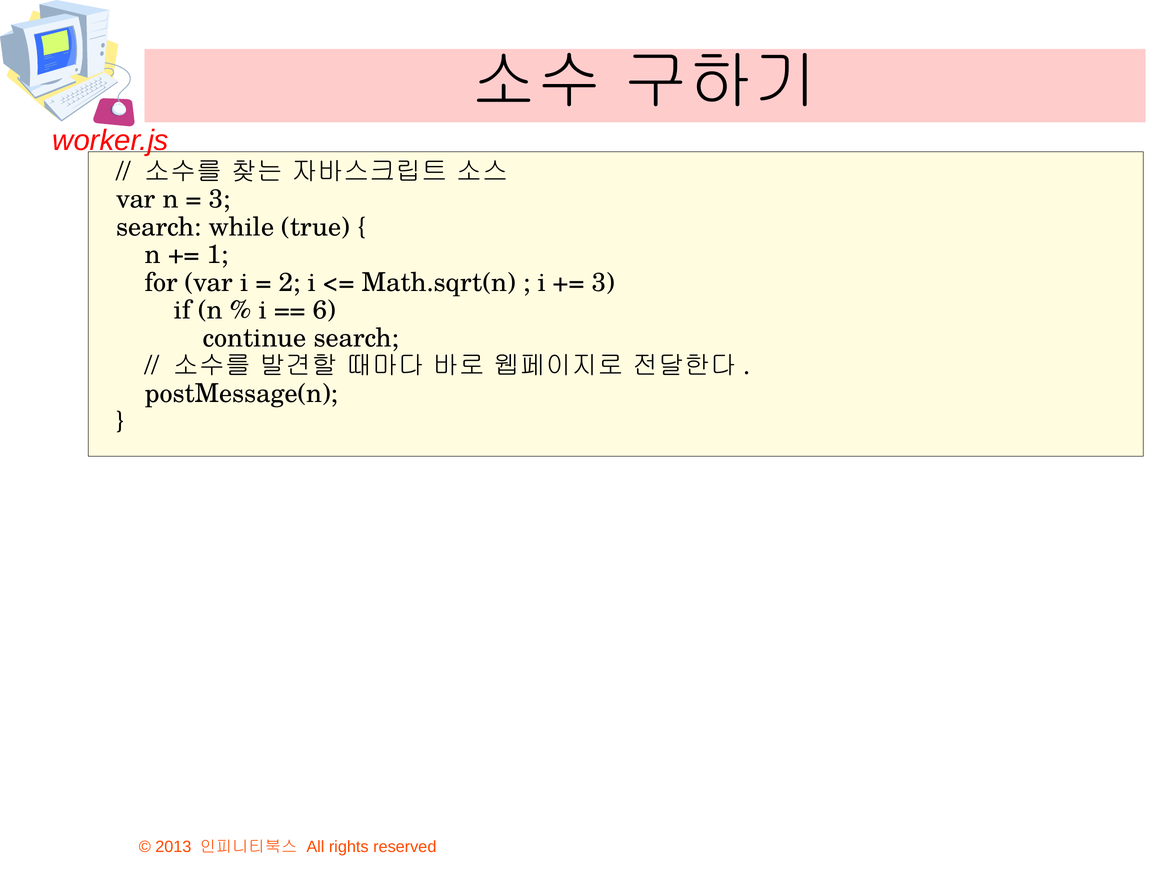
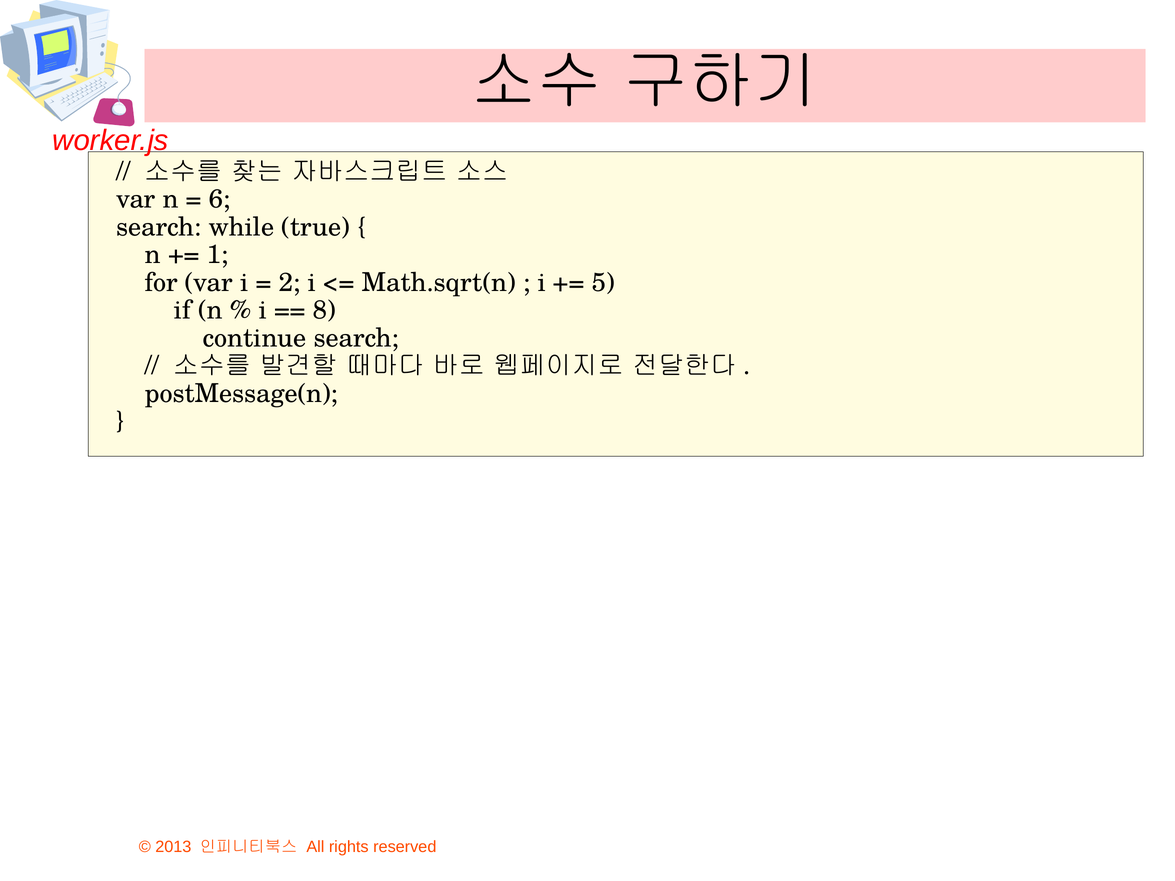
3 at (220, 199): 3 -> 6
3 at (603, 283): 3 -> 5
6: 6 -> 8
